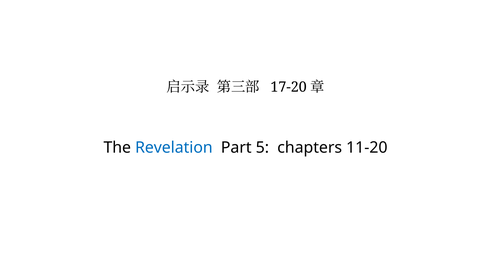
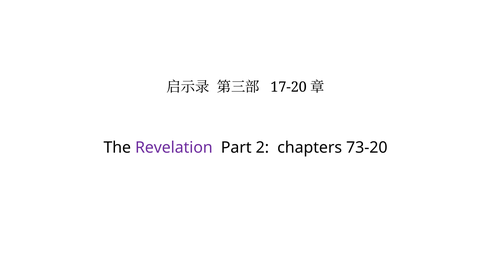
Revelation colour: blue -> purple
5: 5 -> 2
11-20: 11-20 -> 73-20
